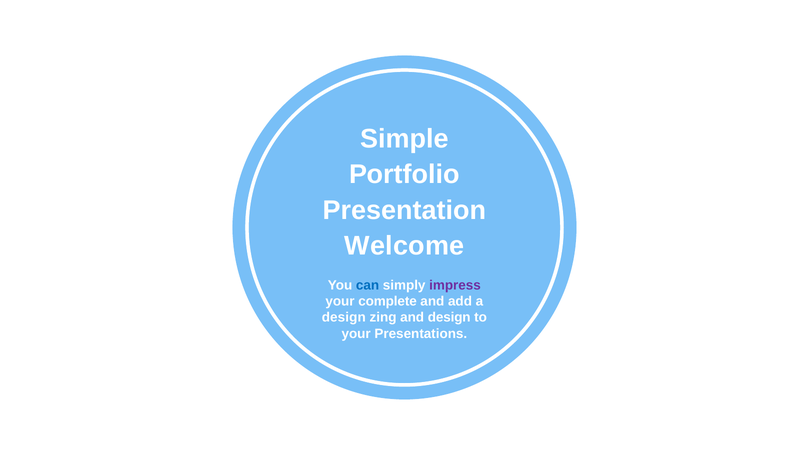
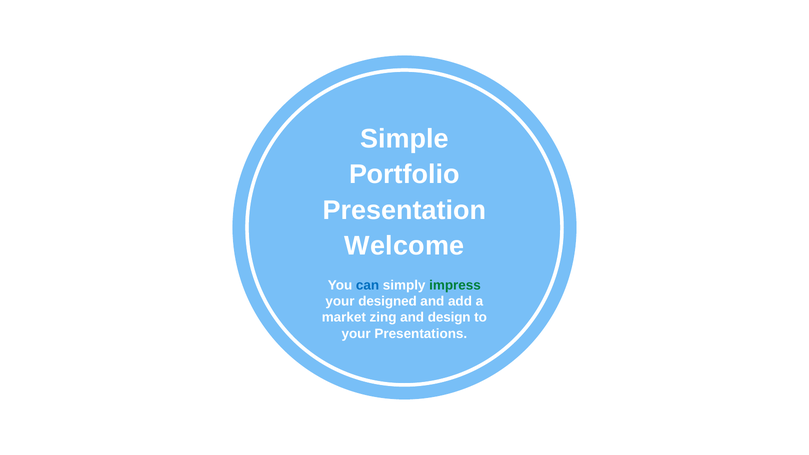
impress colour: purple -> green
complete: complete -> designed
design at (344, 318): design -> market
